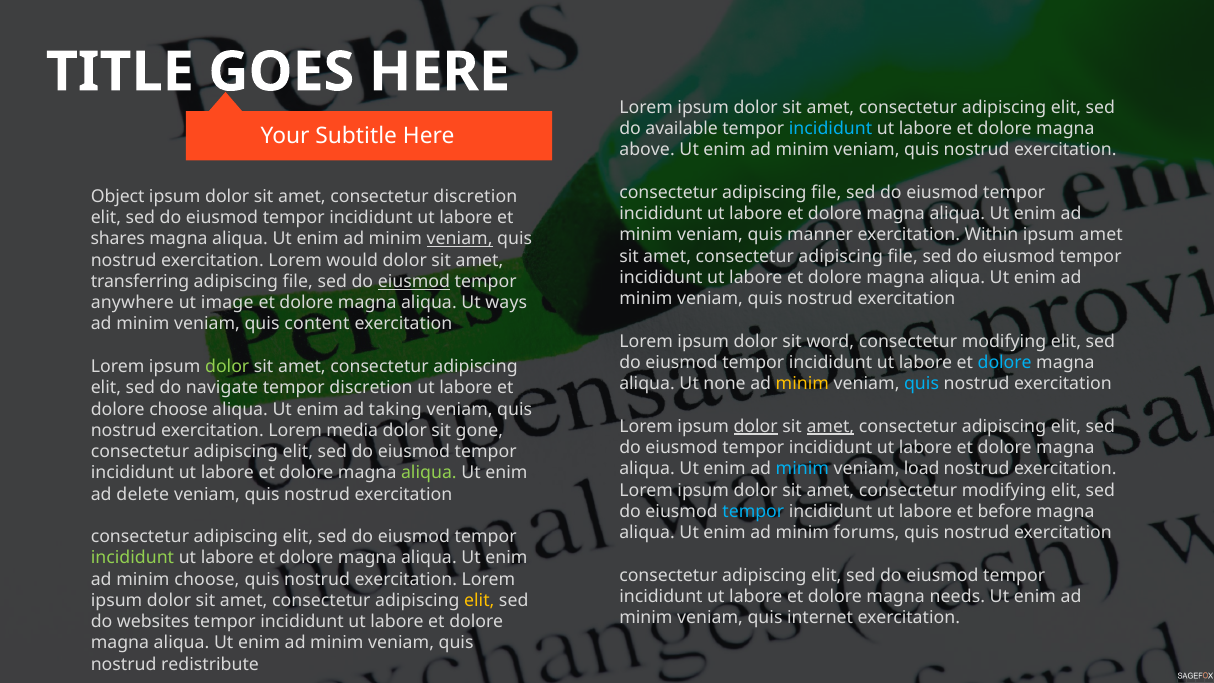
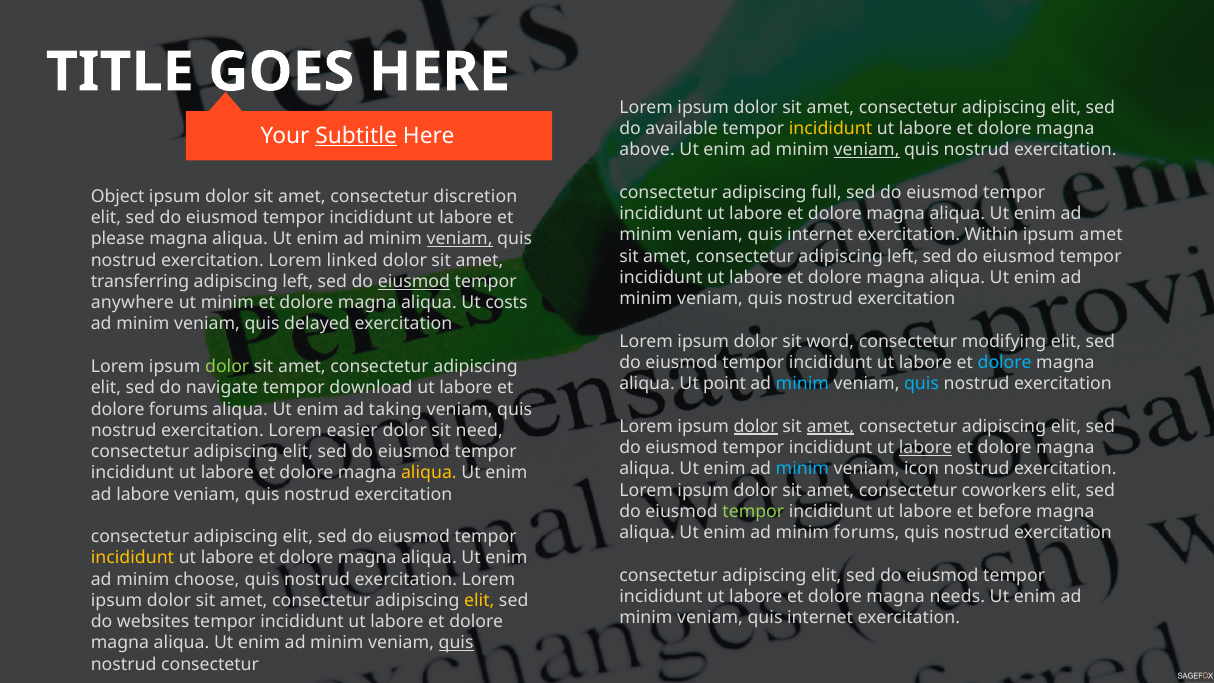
incididunt at (831, 129) colour: light blue -> yellow
Subtitle underline: none -> present
veniam at (867, 150) underline: none -> present
file at (826, 192): file -> full
manner at (820, 235): manner -> internet
shares: shares -> please
amet consectetur adipiscing file: file -> left
would: would -> linked
file at (298, 282): file -> left
ut image: image -> minim
ways: ways -> costs
content: content -> delayed
none: none -> point
minim at (802, 384) colour: yellow -> light blue
tempor discretion: discretion -> download
dolore choose: choose -> forums
media: media -> easier
gone: gone -> need
labore at (926, 448) underline: none -> present
load: load -> icon
aliqua at (429, 473) colour: light green -> yellow
amet consectetur modifying: modifying -> coworkers
ad delete: delete -> labore
tempor at (753, 511) colour: light blue -> light green
incididunt at (132, 558) colour: light green -> yellow
quis at (456, 643) underline: none -> present
nostrud redistribute: redistribute -> consectetur
